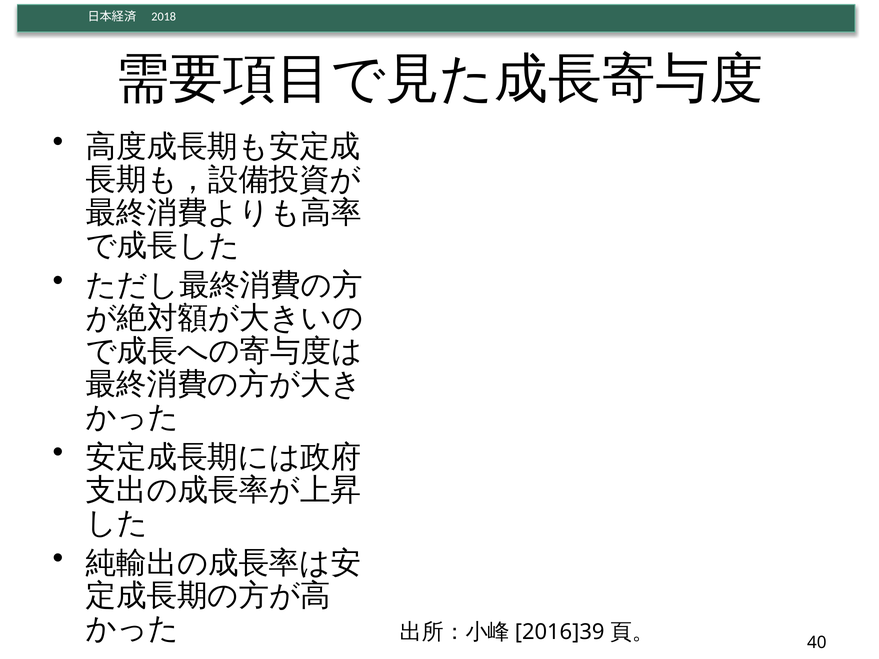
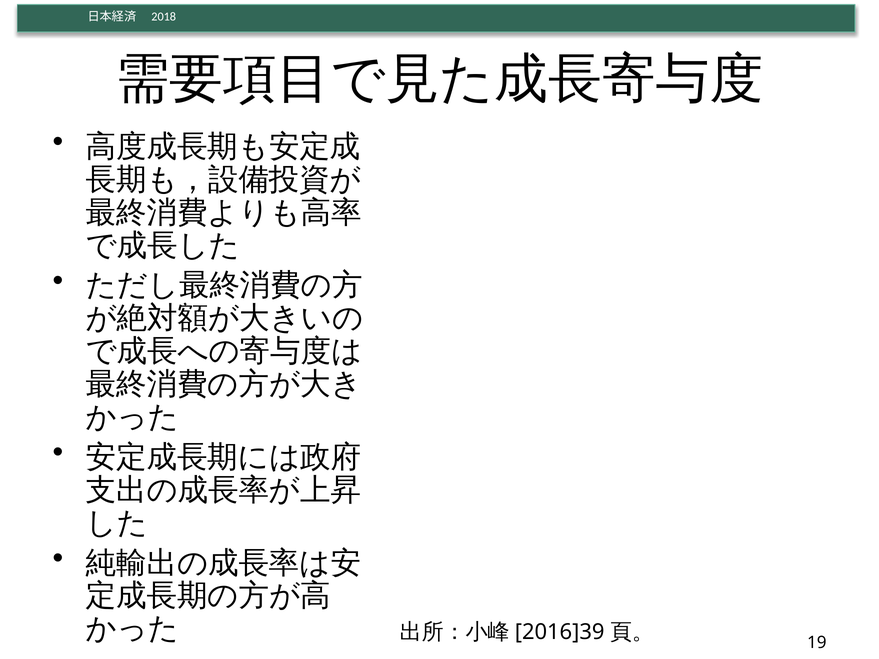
40: 40 -> 19
